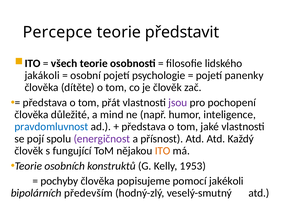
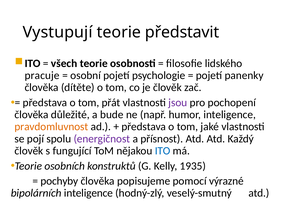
Percepce: Percepce -> Vystupují
jakákoli: jakákoli -> pracuje
mind: mind -> bude
pravdomluvnost colour: blue -> orange
ITO at (163, 151) colour: orange -> blue
1953: 1953 -> 1935
jakékoli: jakékoli -> výrazné
bipolárních především: především -> inteligence
